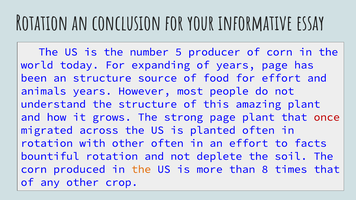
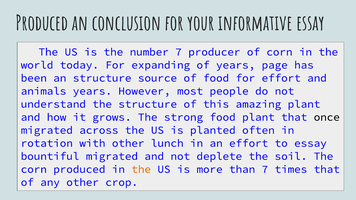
Rotation at (42, 24): Rotation -> Produced
number 5: 5 -> 7
strong page: page -> food
once colour: red -> black
other often: often -> lunch
to facts: facts -> essay
bountiful rotation: rotation -> migrated
than 8: 8 -> 7
